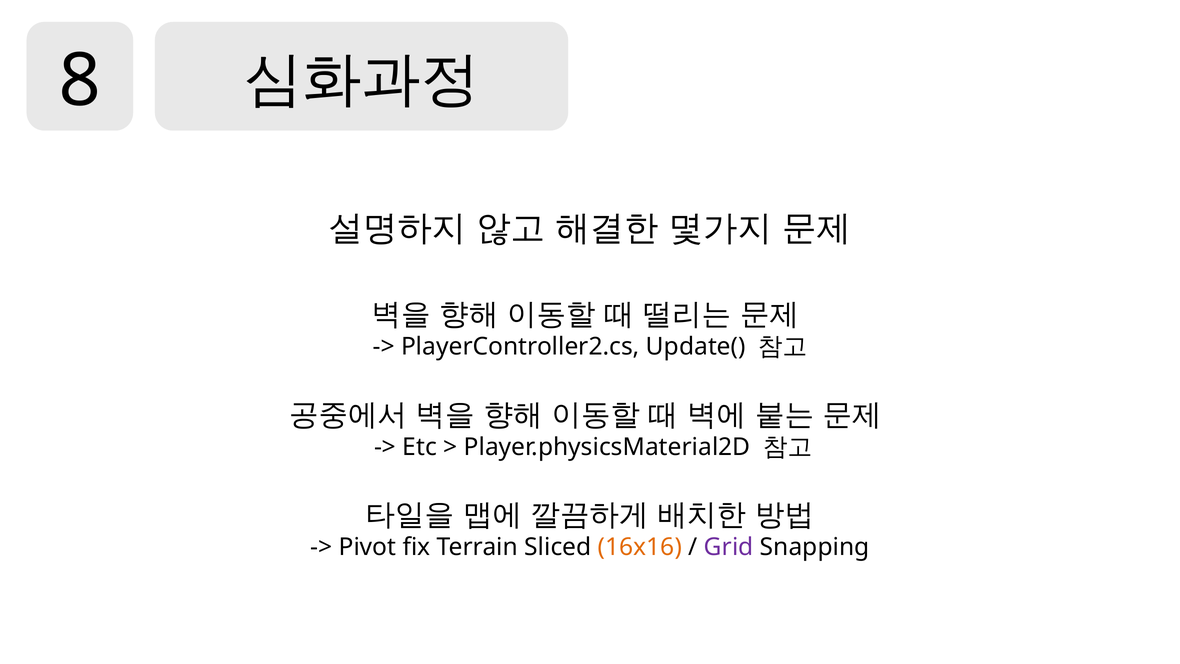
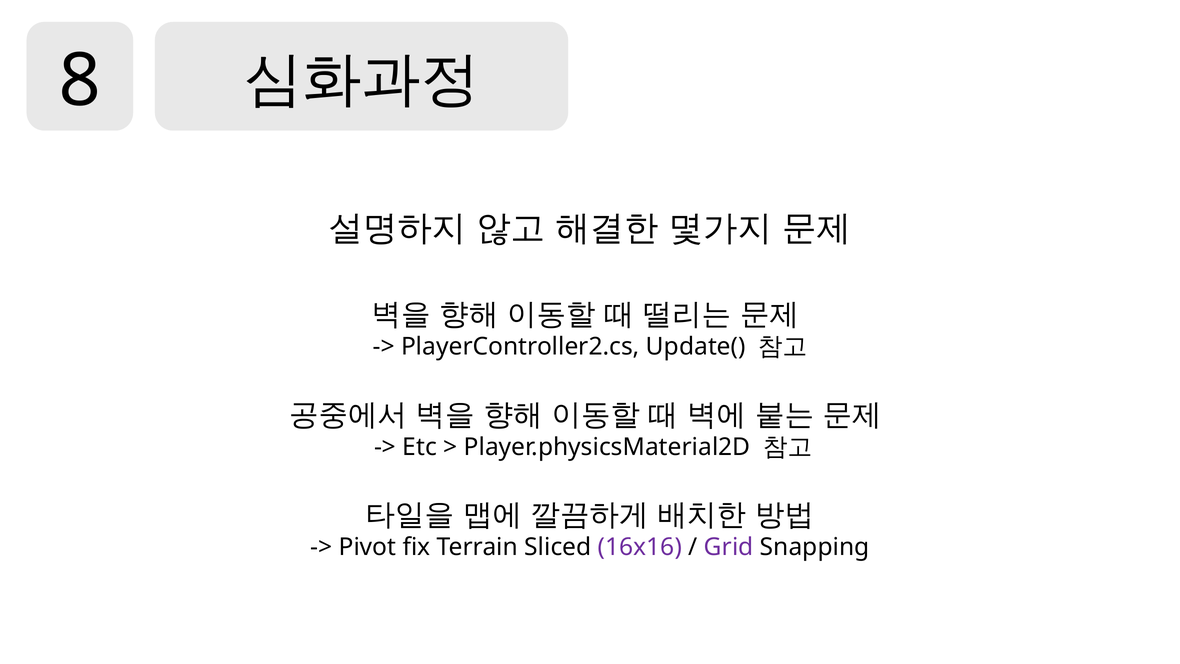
16x16 colour: orange -> purple
